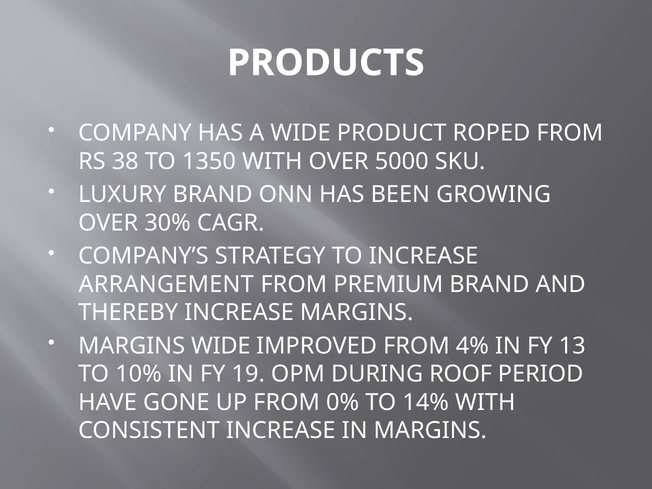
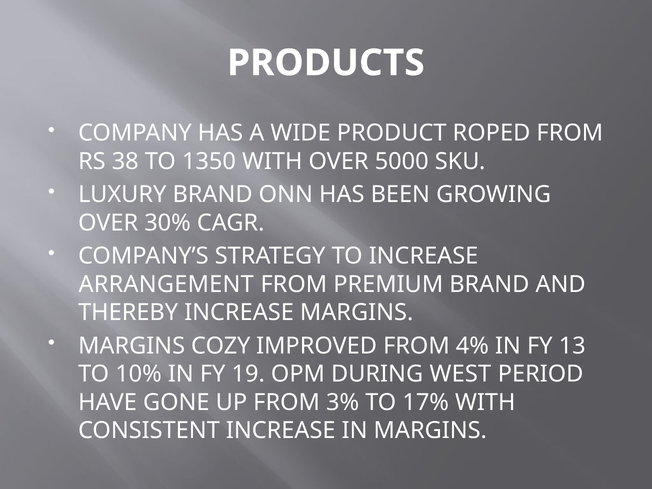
MARGINS WIDE: WIDE -> COZY
ROOF: ROOF -> WEST
0%: 0% -> 3%
14%: 14% -> 17%
